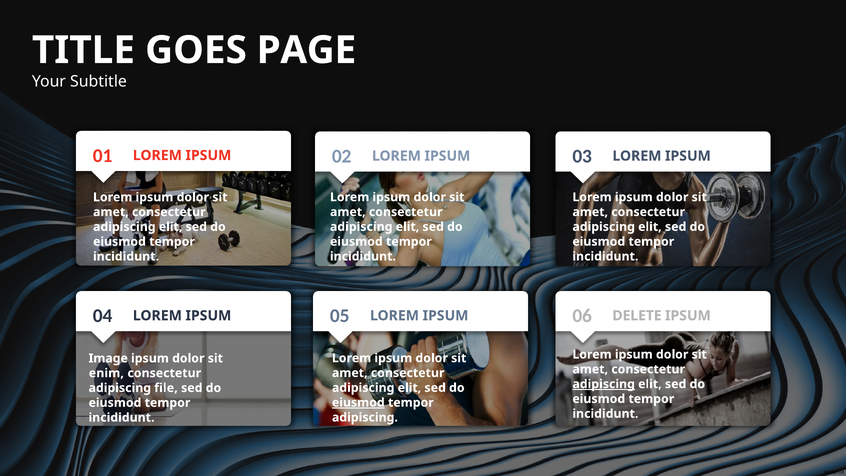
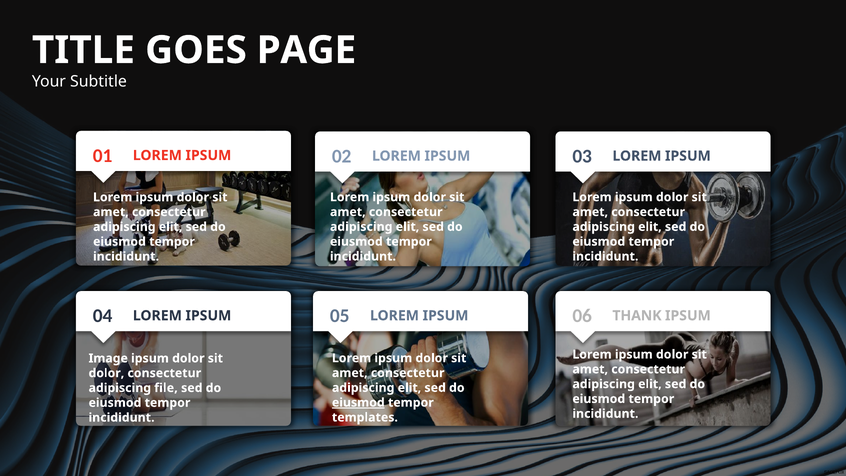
DELETE: DELETE -> THANK
enim at (106, 373): enim -> dolor
adipiscing at (604, 384) underline: present -> none
adipiscing at (365, 417): adipiscing -> templates
